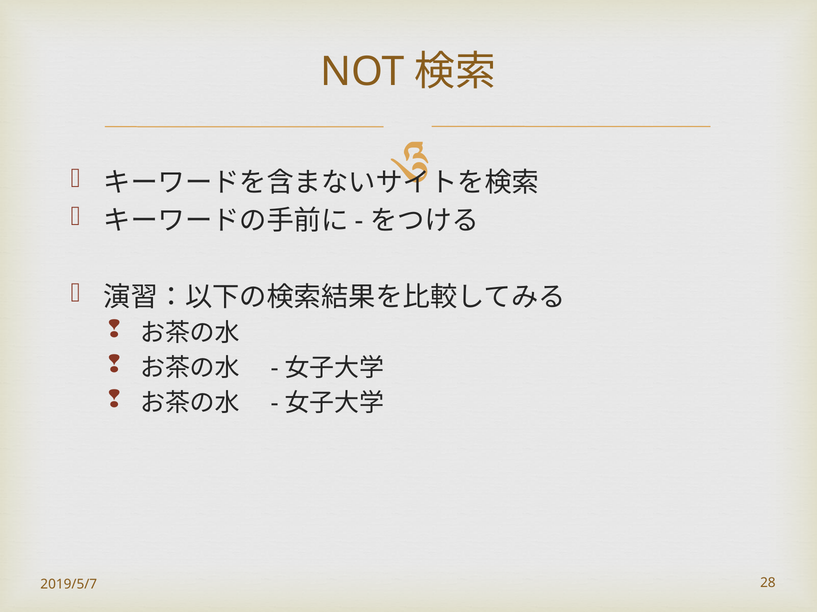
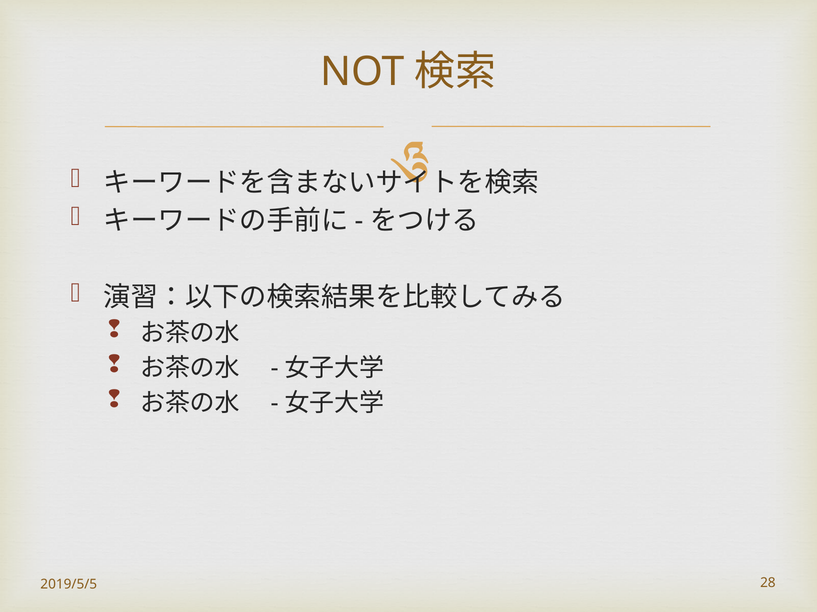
2019/5/7: 2019/5/7 -> 2019/5/5
